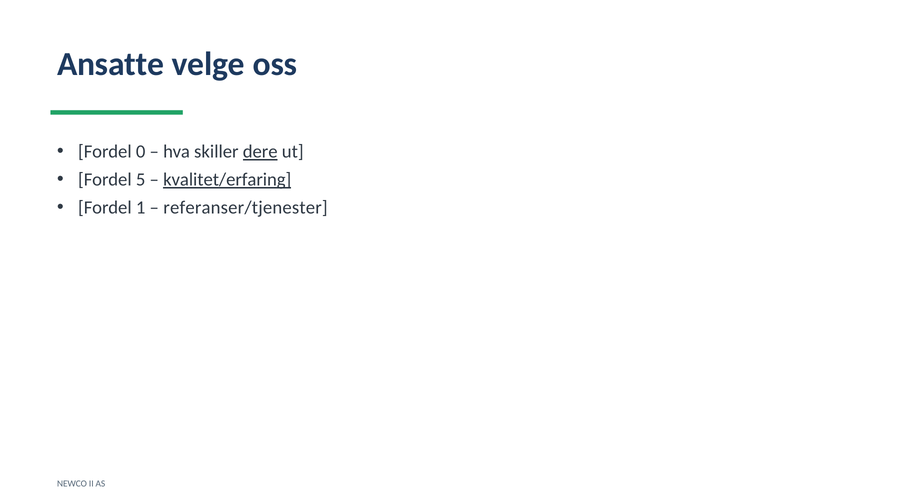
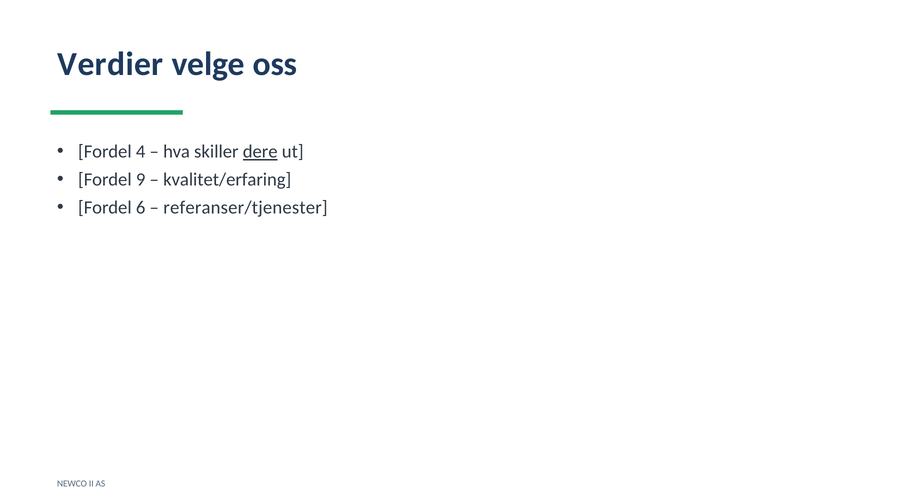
Ansatte: Ansatte -> Verdier
0: 0 -> 4
5: 5 -> 9
kvalitet/erfaring underline: present -> none
1: 1 -> 6
